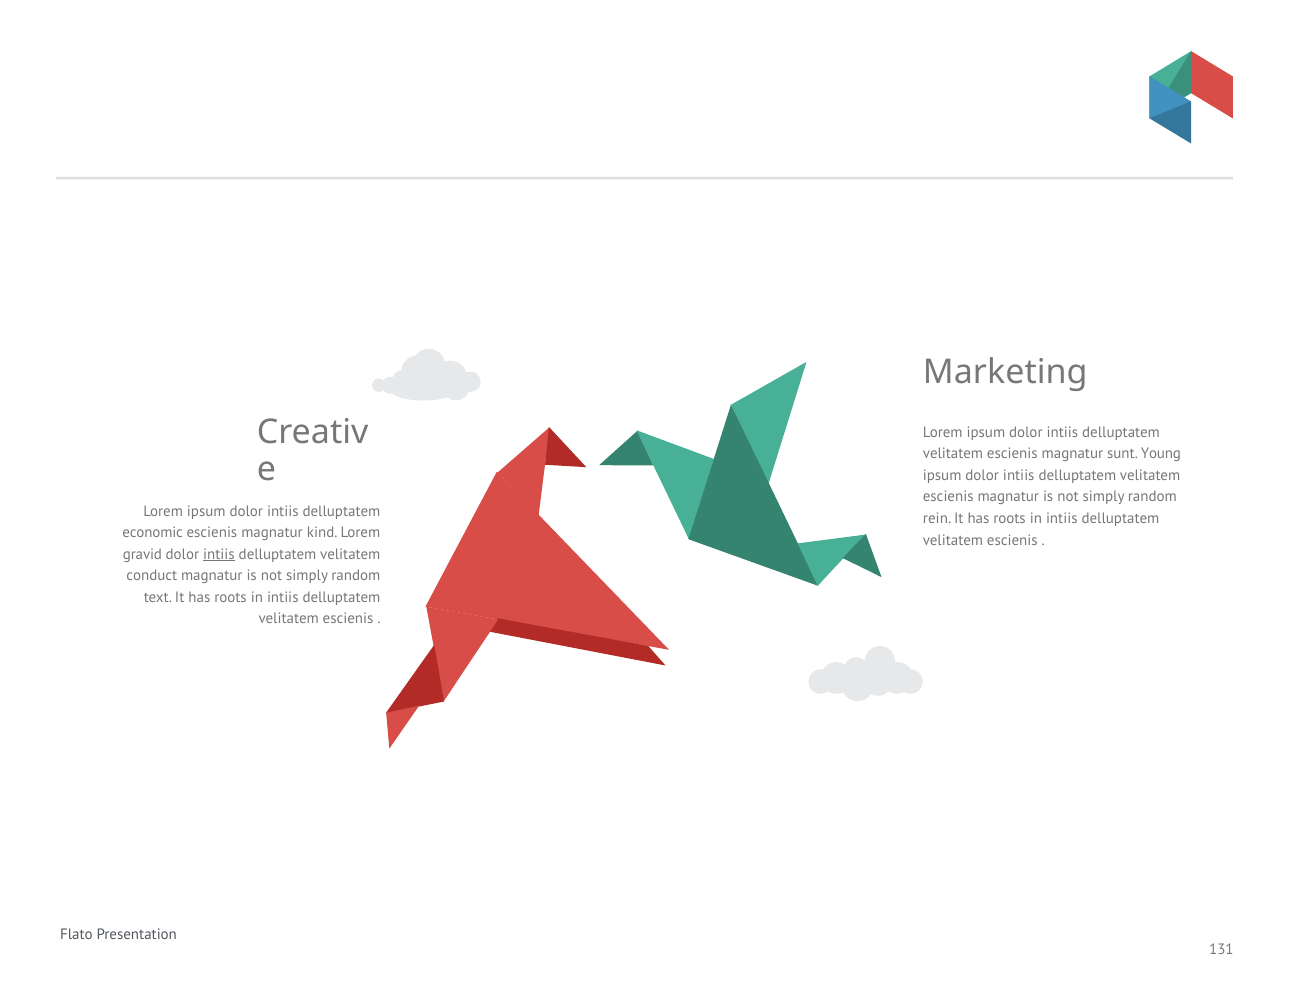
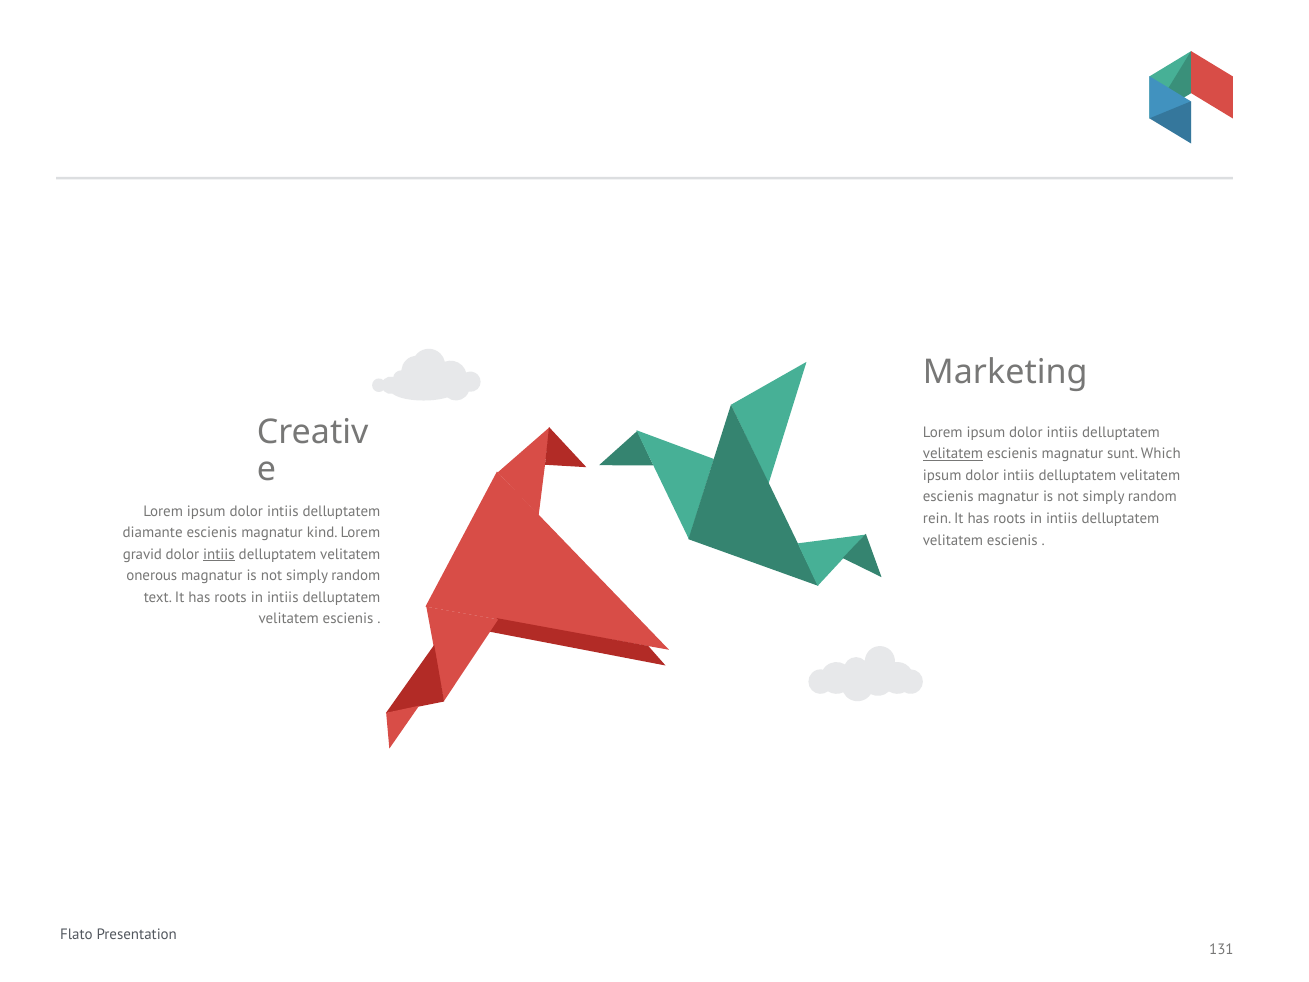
velitatem at (953, 454) underline: none -> present
Young: Young -> Which
economic: economic -> diamante
conduct: conduct -> onerous
